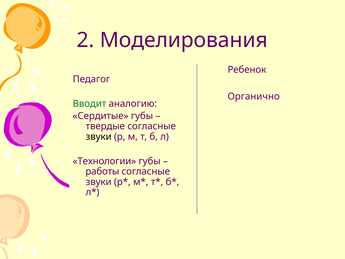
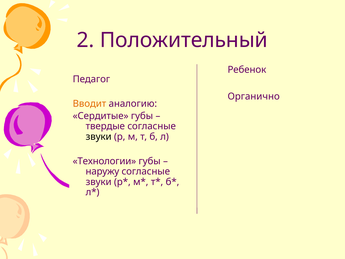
Моделирования: Моделирования -> Положительный
Вводит colour: green -> orange
работы: работы -> наружу
